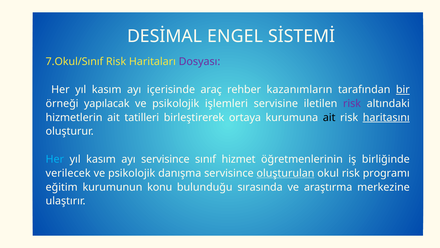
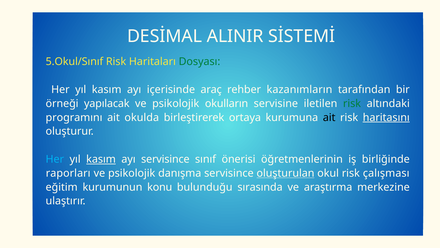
ENGEL: ENGEL -> ALINIR
7.Okul/Sınıf: 7.Okul/Sınıf -> 5.Okul/Sınıf
Dosyası colour: purple -> green
bir underline: present -> none
işlemleri: işlemleri -> okulların
risk at (352, 103) colour: purple -> green
hizmetlerin: hizmetlerin -> programını
tatilleri: tatilleri -> okulda
kasım at (101, 159) underline: none -> present
hizmet: hizmet -> önerisi
verilecek: verilecek -> raporları
programı: programı -> çalışması
